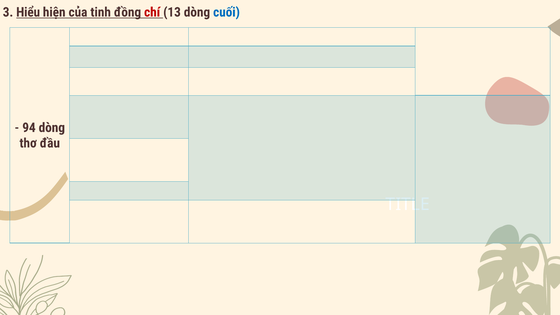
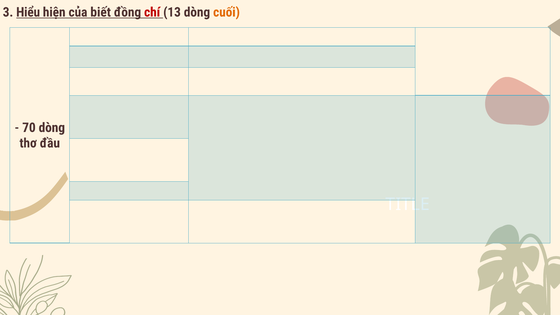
tinh: tinh -> biết
cuối colour: blue -> orange
94: 94 -> 70
